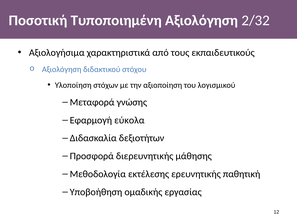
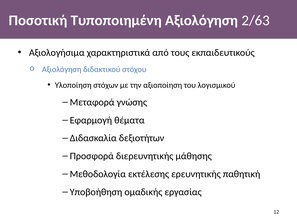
2/32: 2/32 -> 2/63
εύκολα: εύκολα -> θέματα
